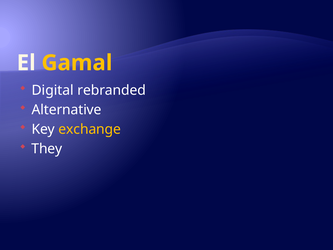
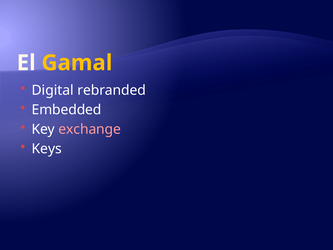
Alternative: Alternative -> Embedded
exchange colour: yellow -> pink
They: They -> Keys
